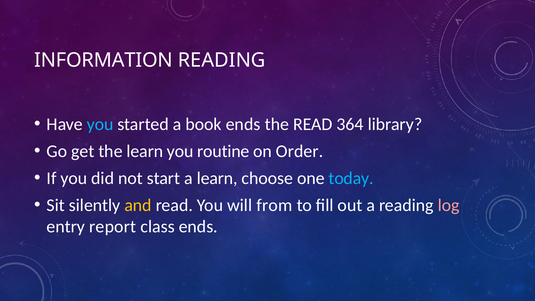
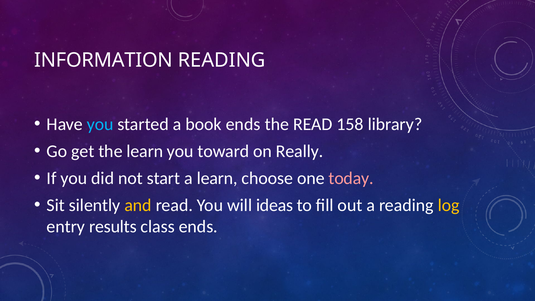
364: 364 -> 158
routine: routine -> toward
Order: Order -> Really
today colour: light blue -> pink
from: from -> ideas
log colour: pink -> yellow
report: report -> results
